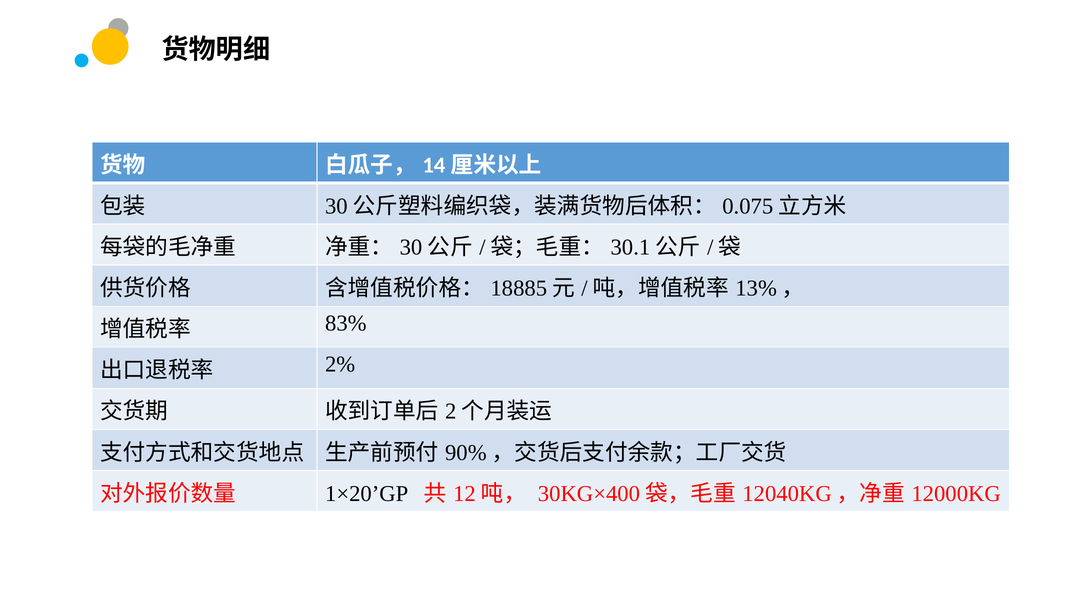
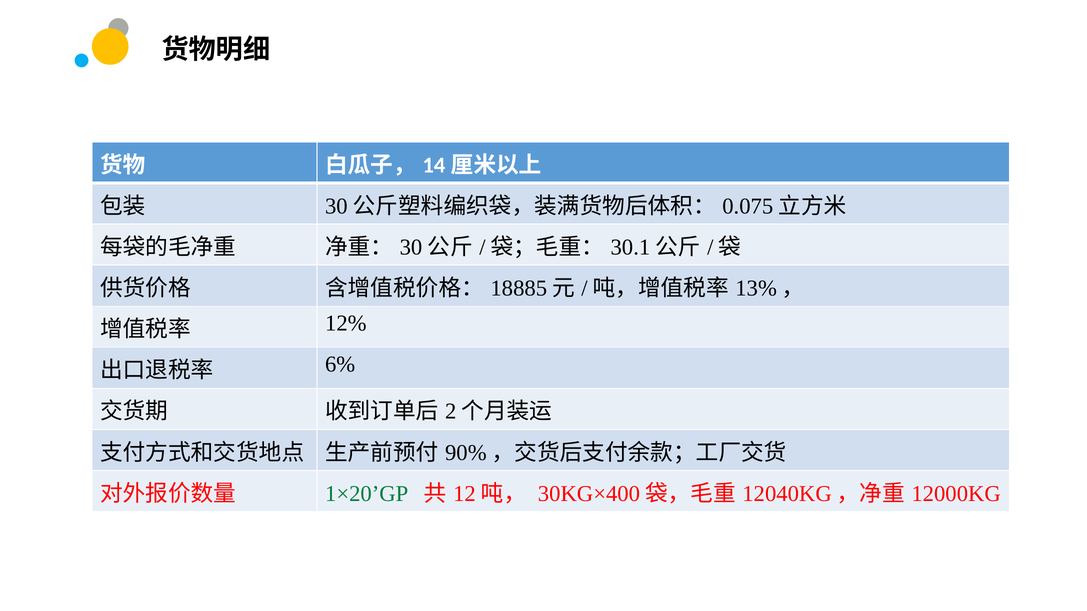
83%: 83% -> 12%
2%: 2% -> 6%
1×20’GP colour: black -> green
